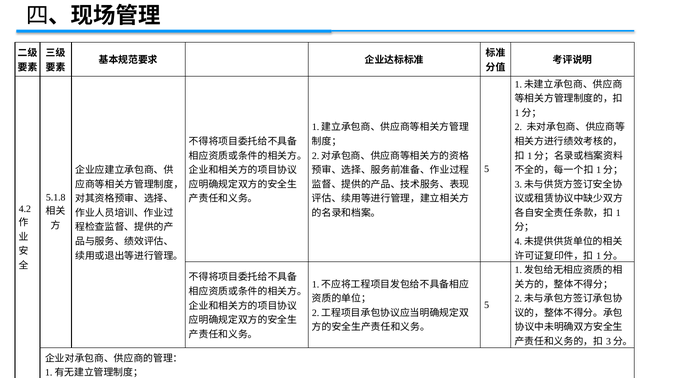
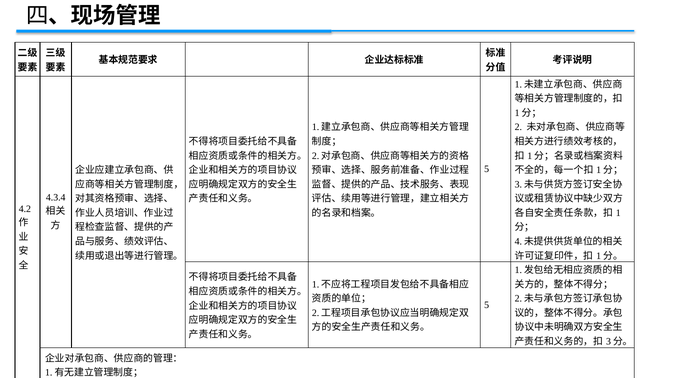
5.1.8: 5.1.8 -> 4.3.4
